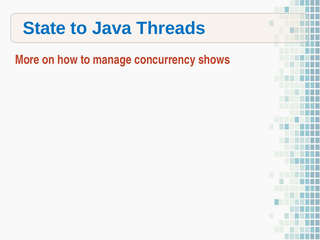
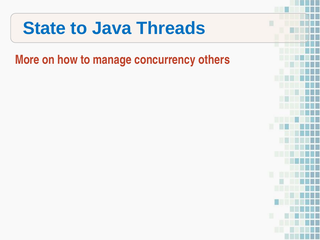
shows: shows -> others
